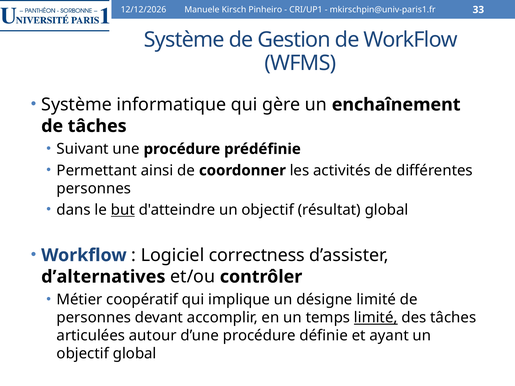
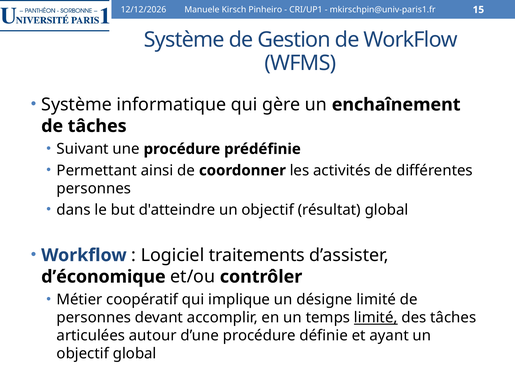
33: 33 -> 15
but underline: present -> none
correctness: correctness -> traitements
d’alternatives: d’alternatives -> d’économique
